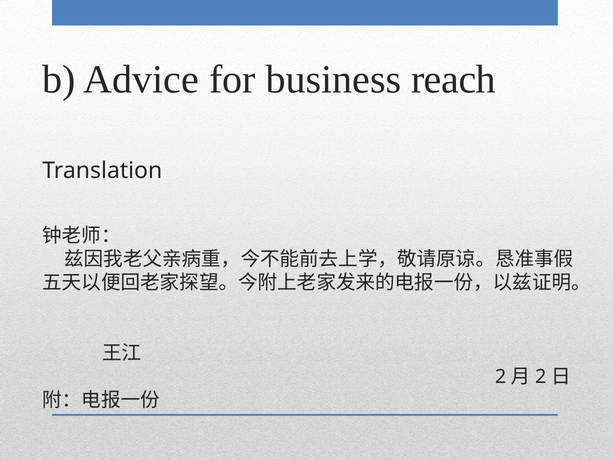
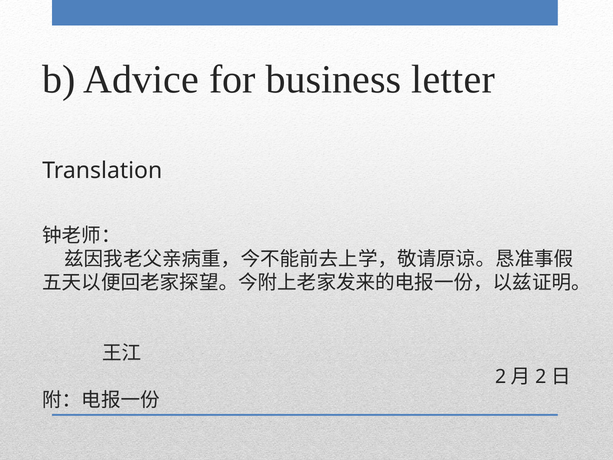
reach: reach -> letter
